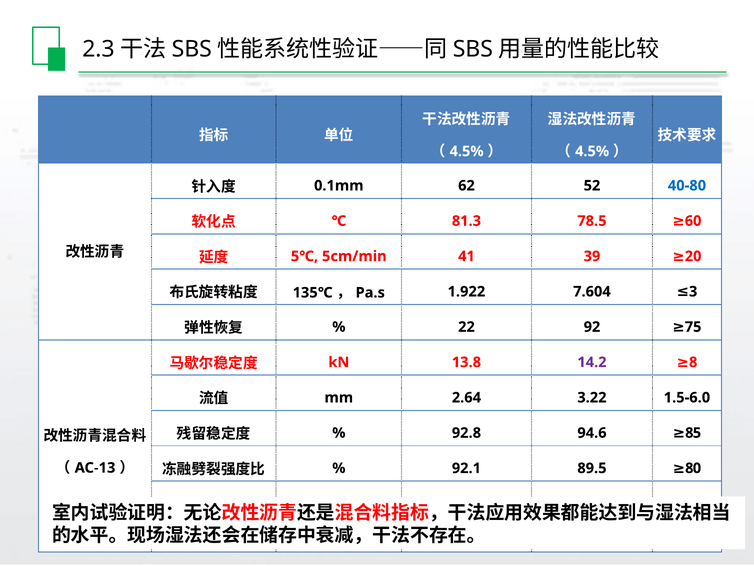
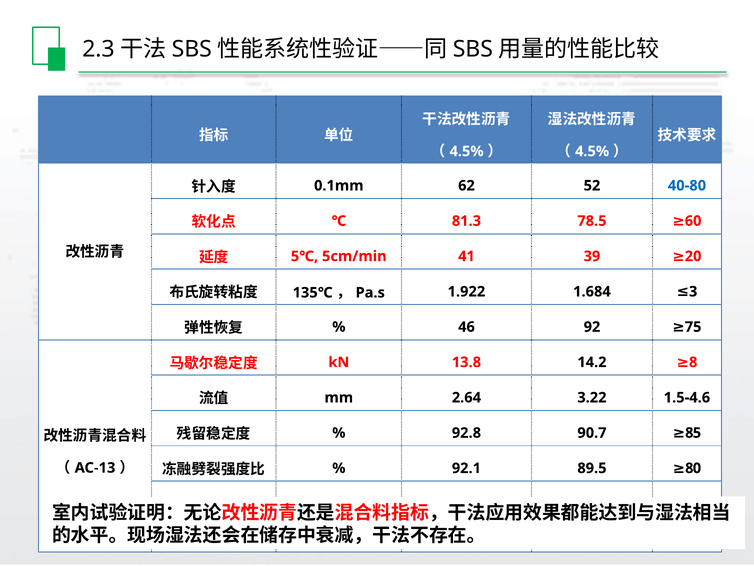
7.604: 7.604 -> 1.684
22: 22 -> 46
14.2 colour: purple -> black
1.5-6.0: 1.5-6.0 -> 1.5-4.6
94.6: 94.6 -> 90.7
